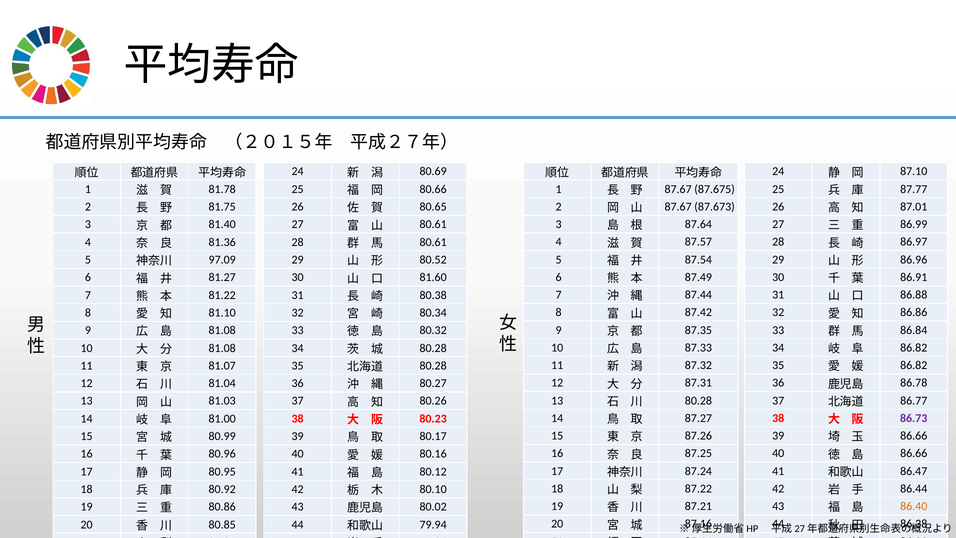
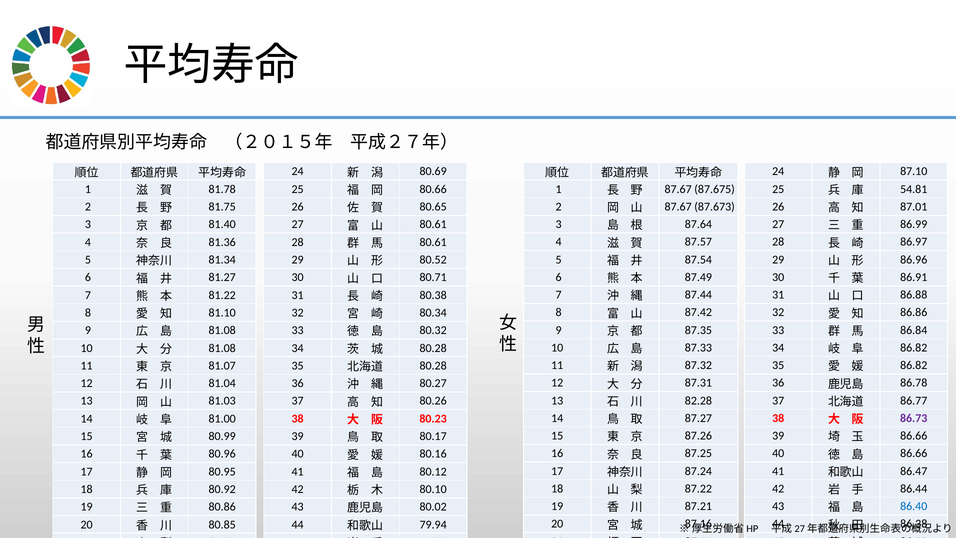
87.77: 87.77 -> 54.81
97.09: 97.09 -> 81.34
81.60: 81.60 -> 80.71
80.28 at (698, 400): 80.28 -> 82.28
86.40 colour: orange -> blue
